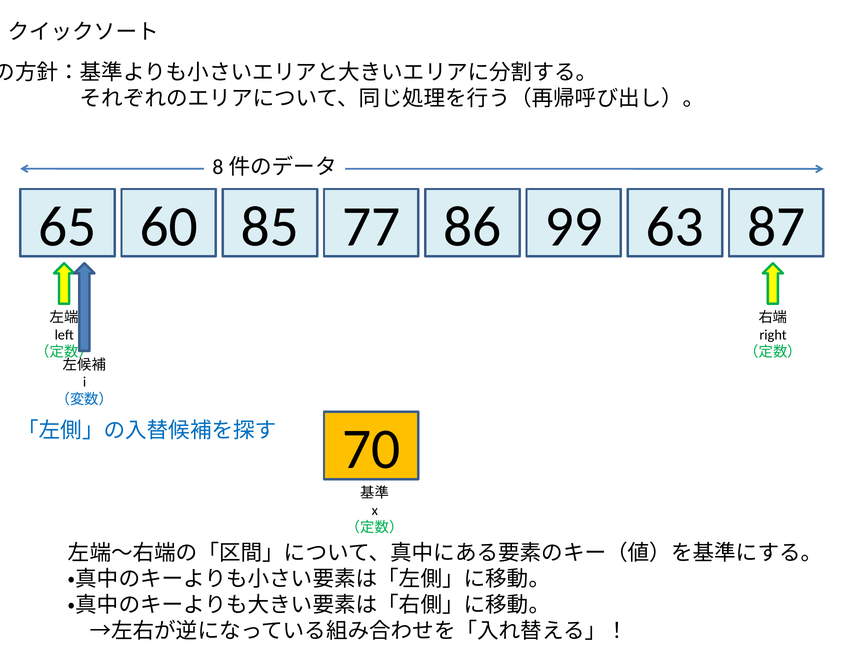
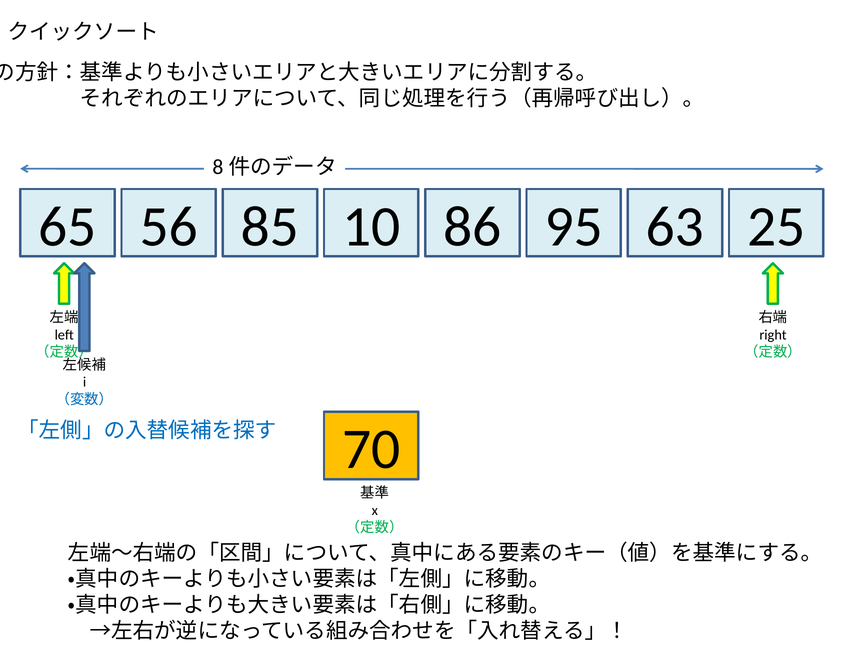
60: 60 -> 56
77: 77 -> 10
99: 99 -> 95
87: 87 -> 25
